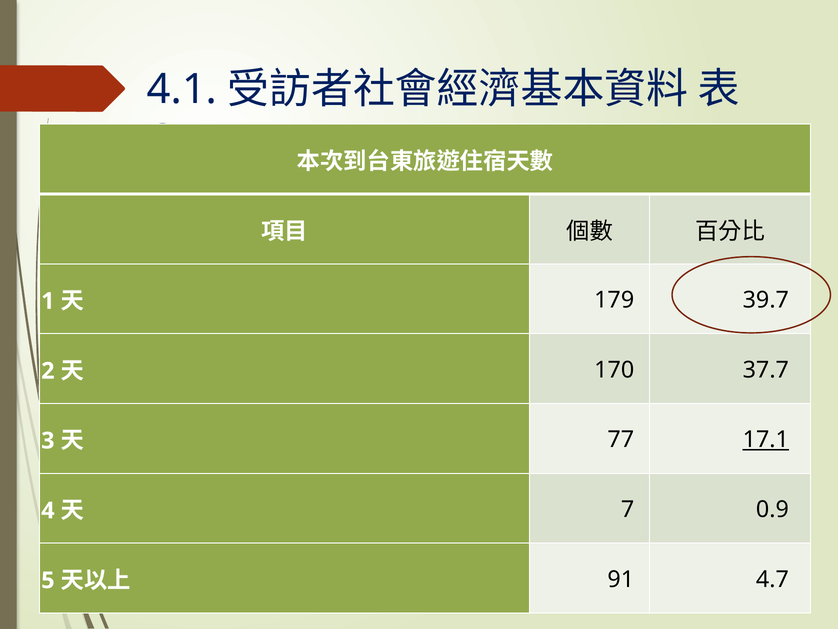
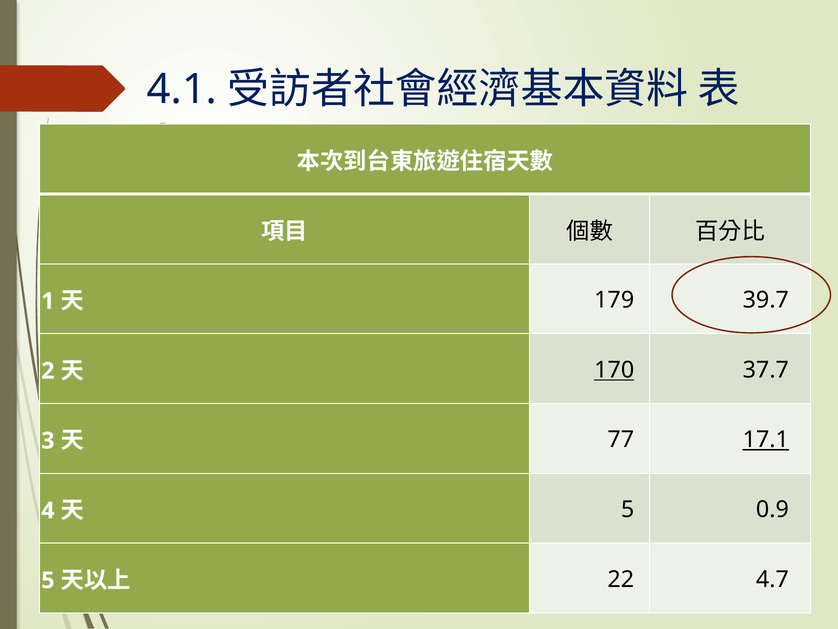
170 underline: none -> present
7 at (628, 509): 7 -> 5
91: 91 -> 22
